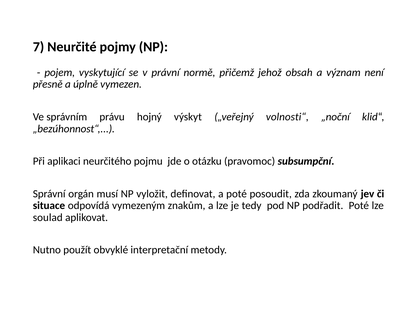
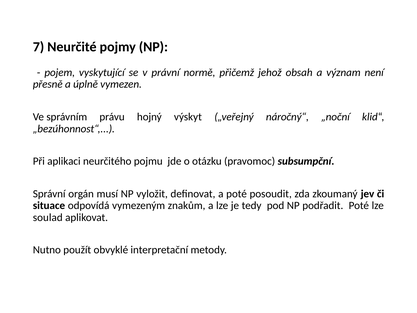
volnosti“: volnosti“ -> náročný“
